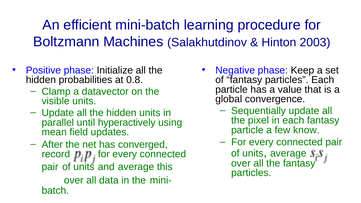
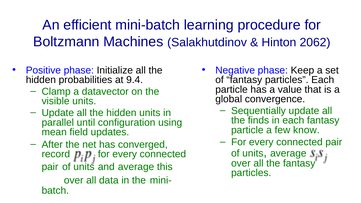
2003: 2003 -> 2062
0.8: 0.8 -> 9.4
pixel: pixel -> finds
hyperactively: hyperactively -> configuration
